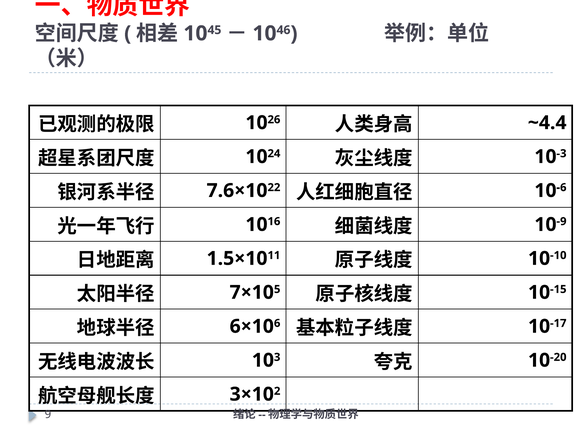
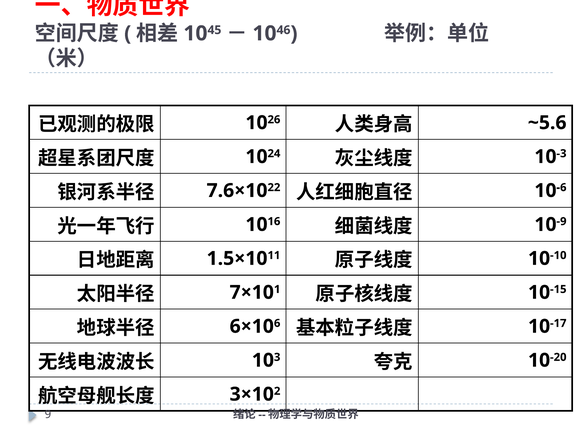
~4.4: ~4.4 -> ~5.6
5: 5 -> 1
